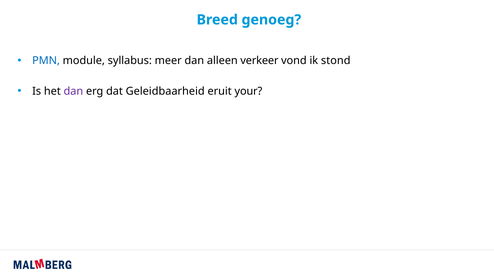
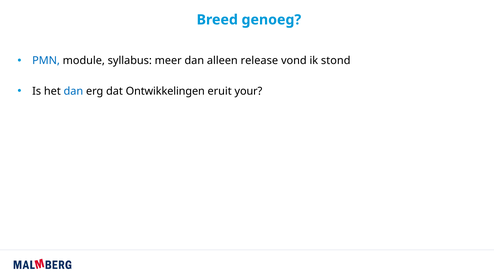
verkeer: verkeer -> release
dan at (73, 91) colour: purple -> blue
Geleidbaarheid: Geleidbaarheid -> Ontwikkelingen
